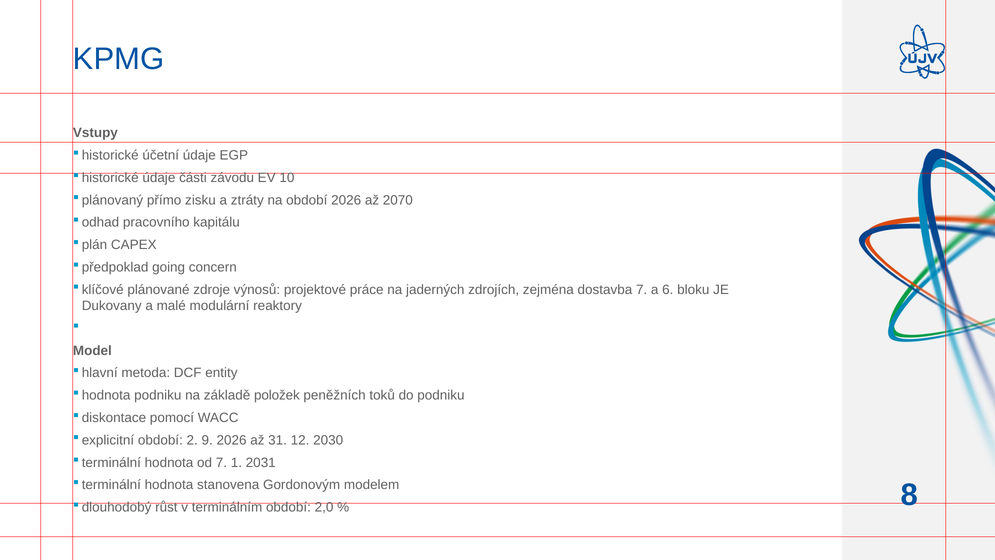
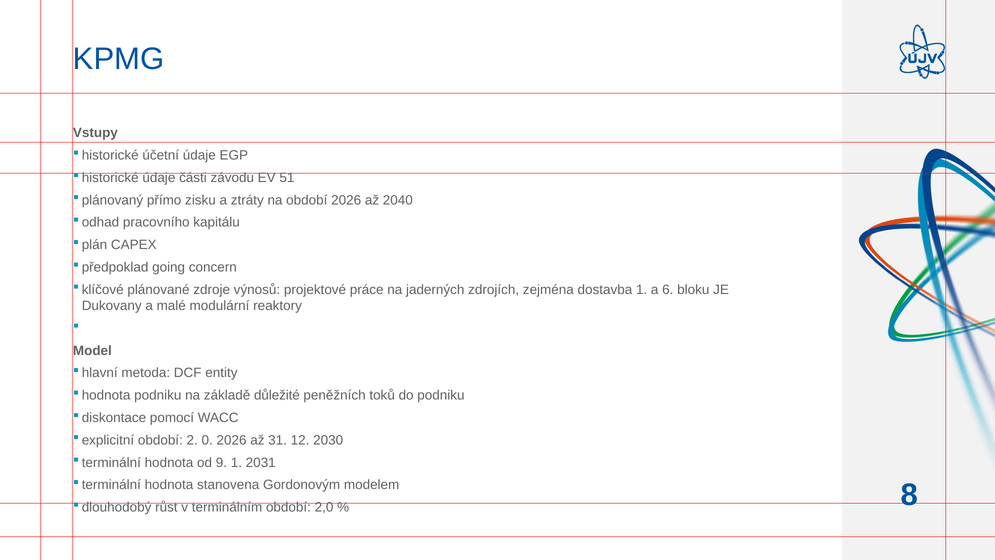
10: 10 -> 51
2070: 2070 -> 2040
dostavba 7: 7 -> 1
položek: položek -> důležité
9: 9 -> 0
od 7: 7 -> 9
